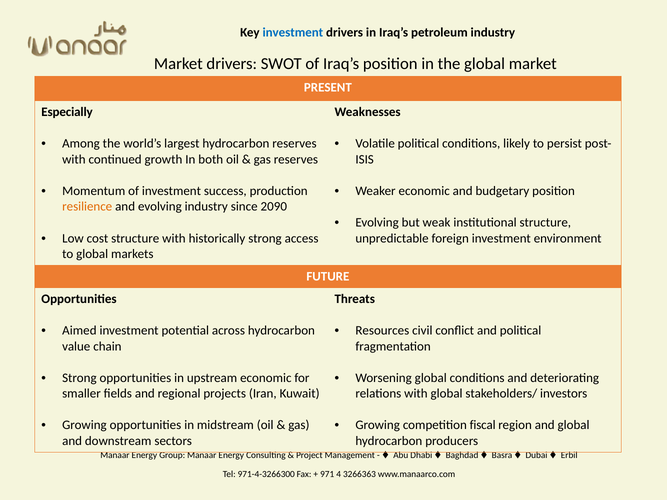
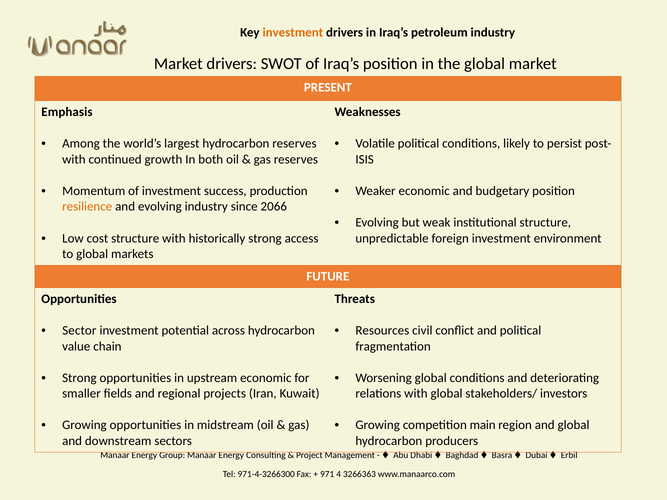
investment at (293, 33) colour: blue -> orange
Especially: Especially -> Emphasis
2090: 2090 -> 2066
Aimed: Aimed -> Sector
fiscal: fiscal -> main
